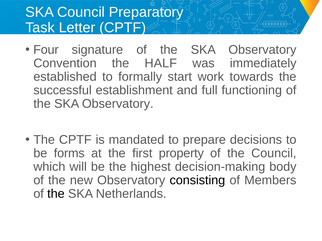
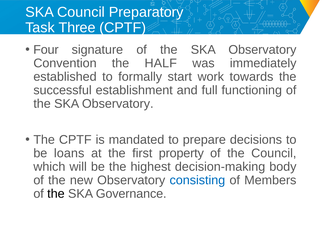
Letter: Letter -> Three
forms: forms -> loans
consisting colour: black -> blue
Netherlands: Netherlands -> Governance
